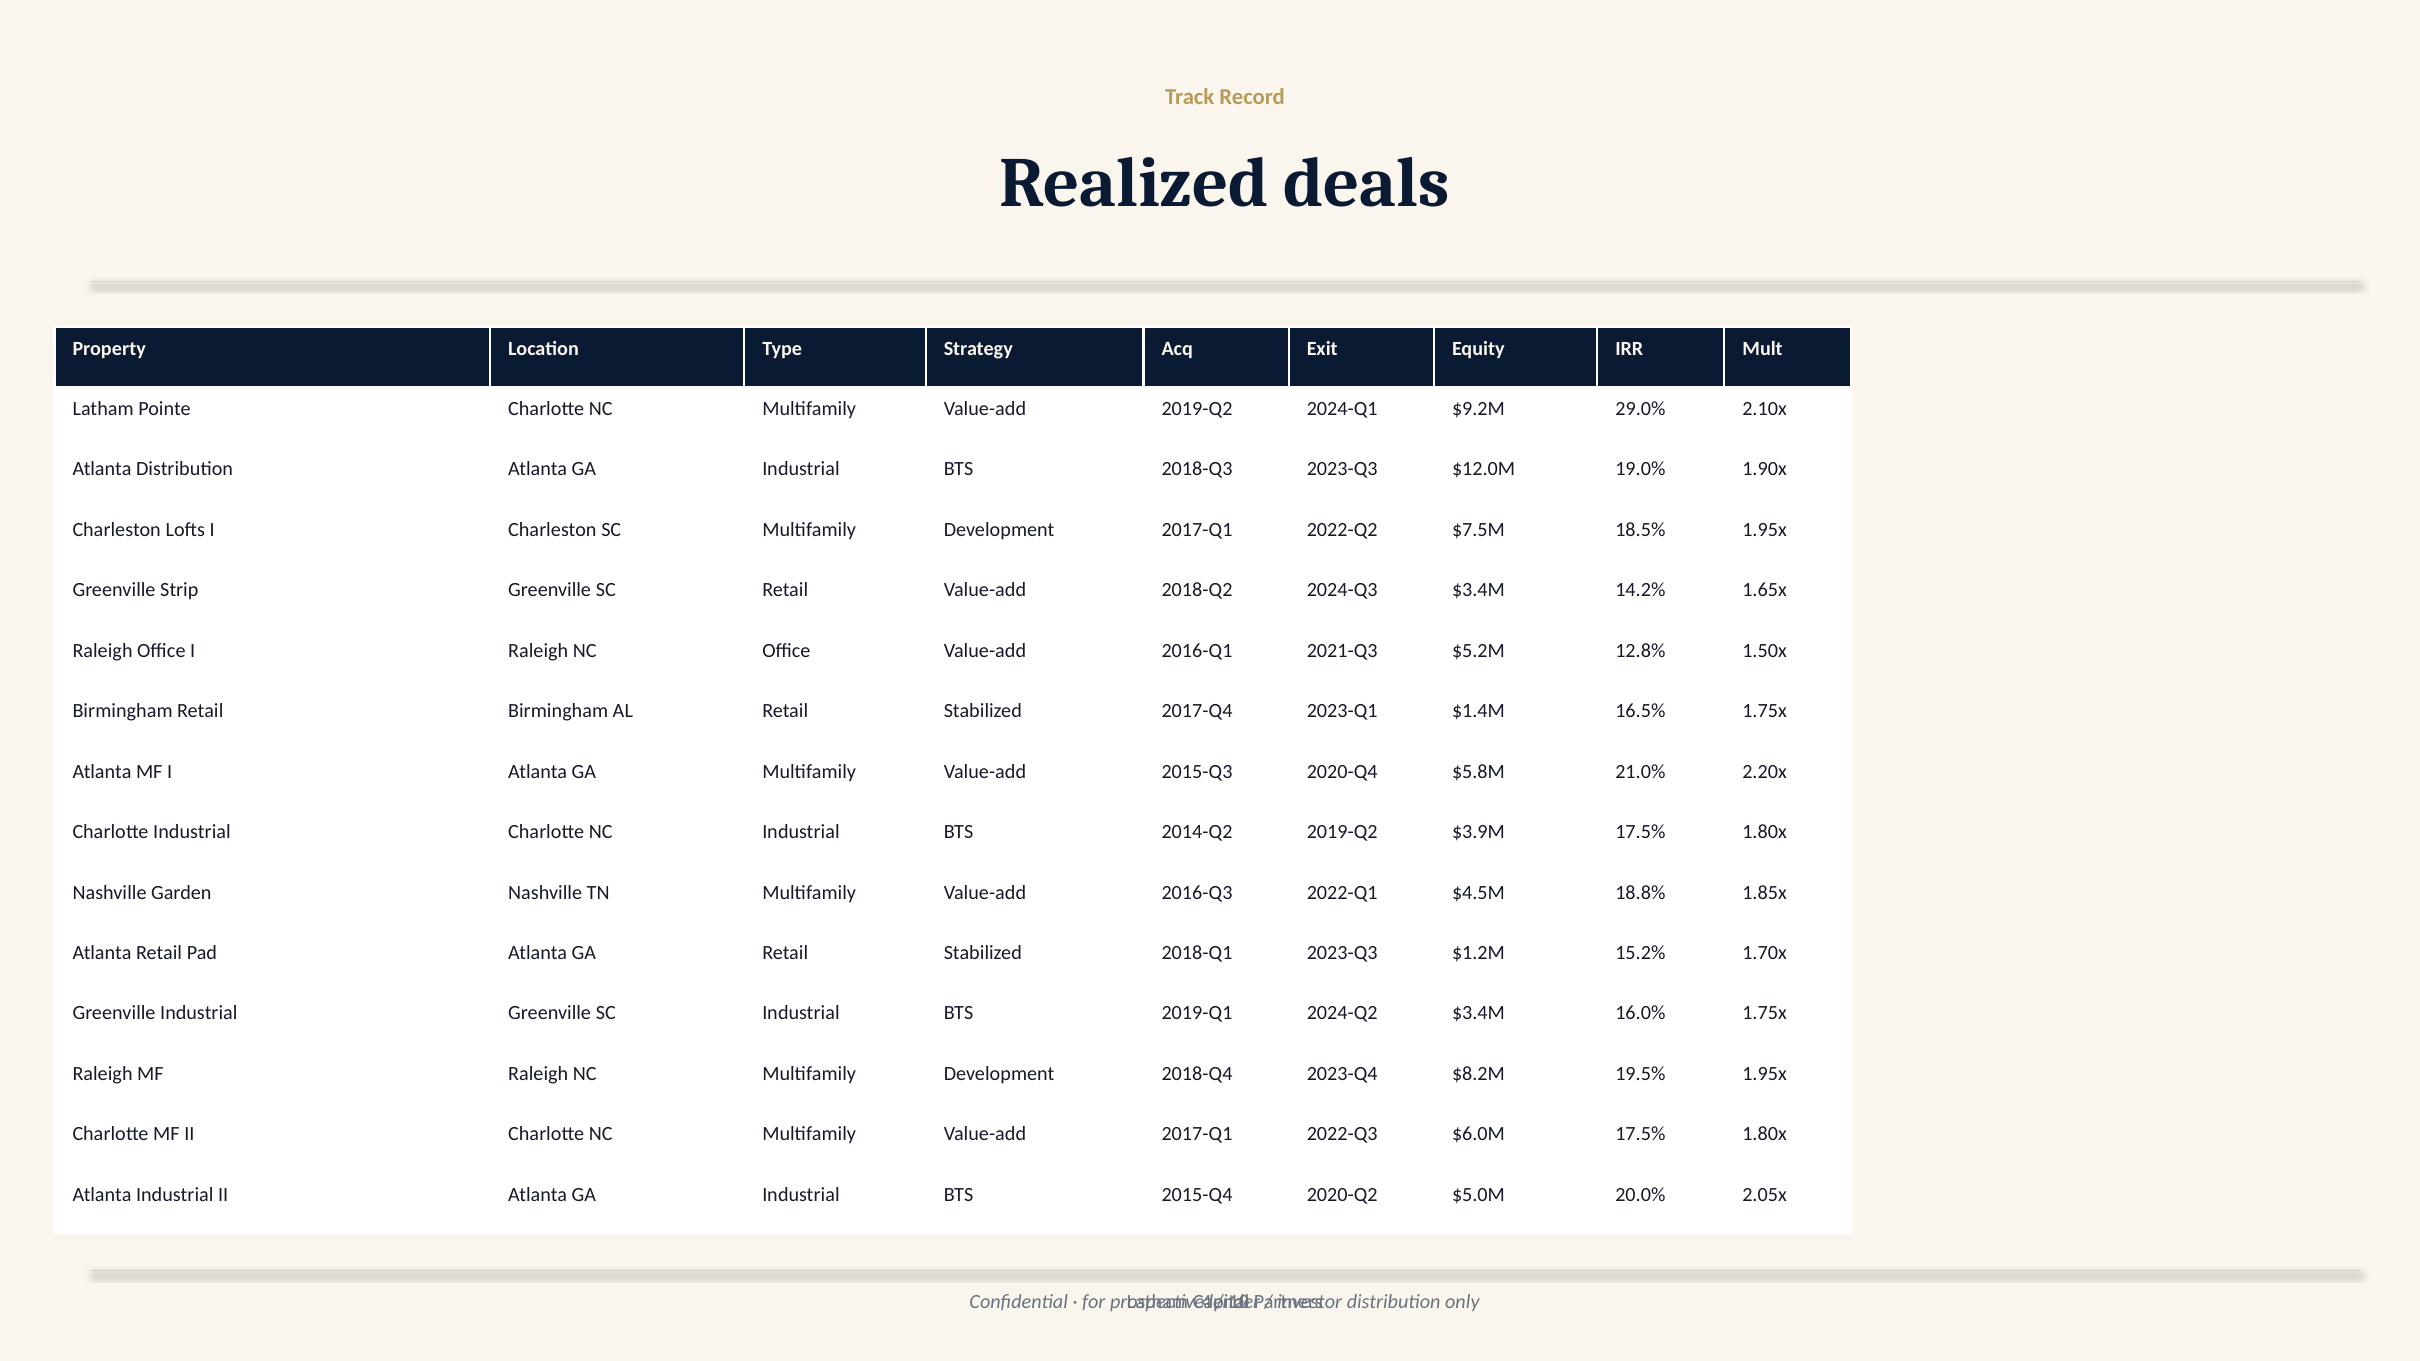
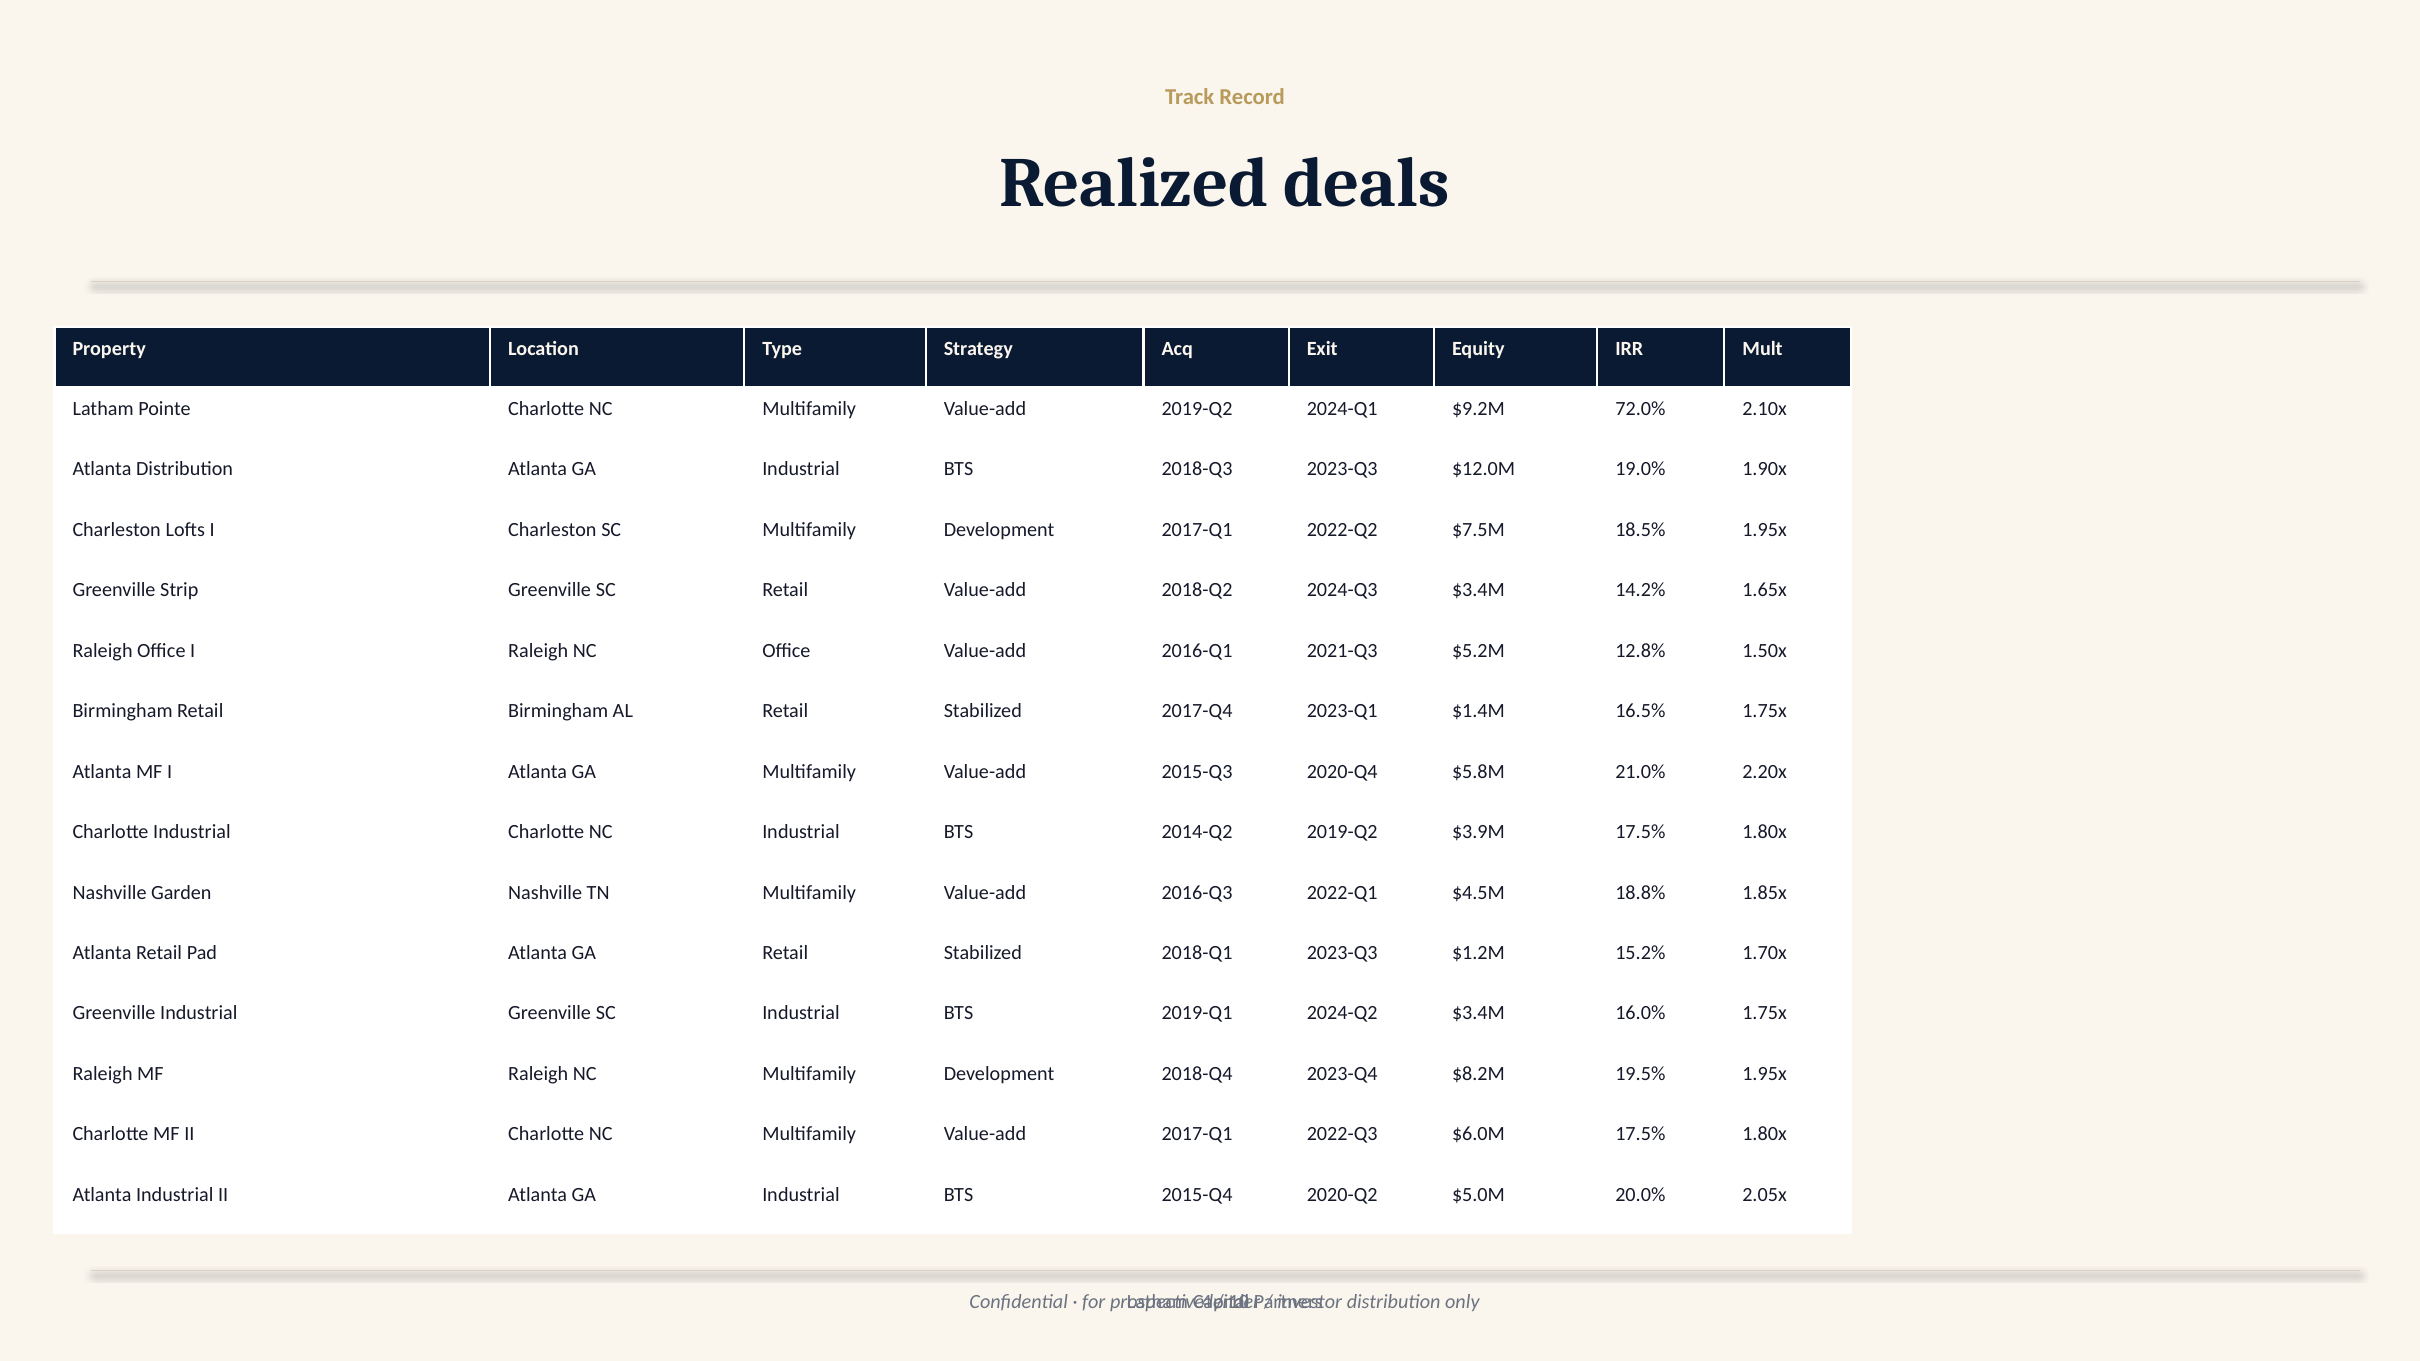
29.0%: 29.0% -> 72.0%
